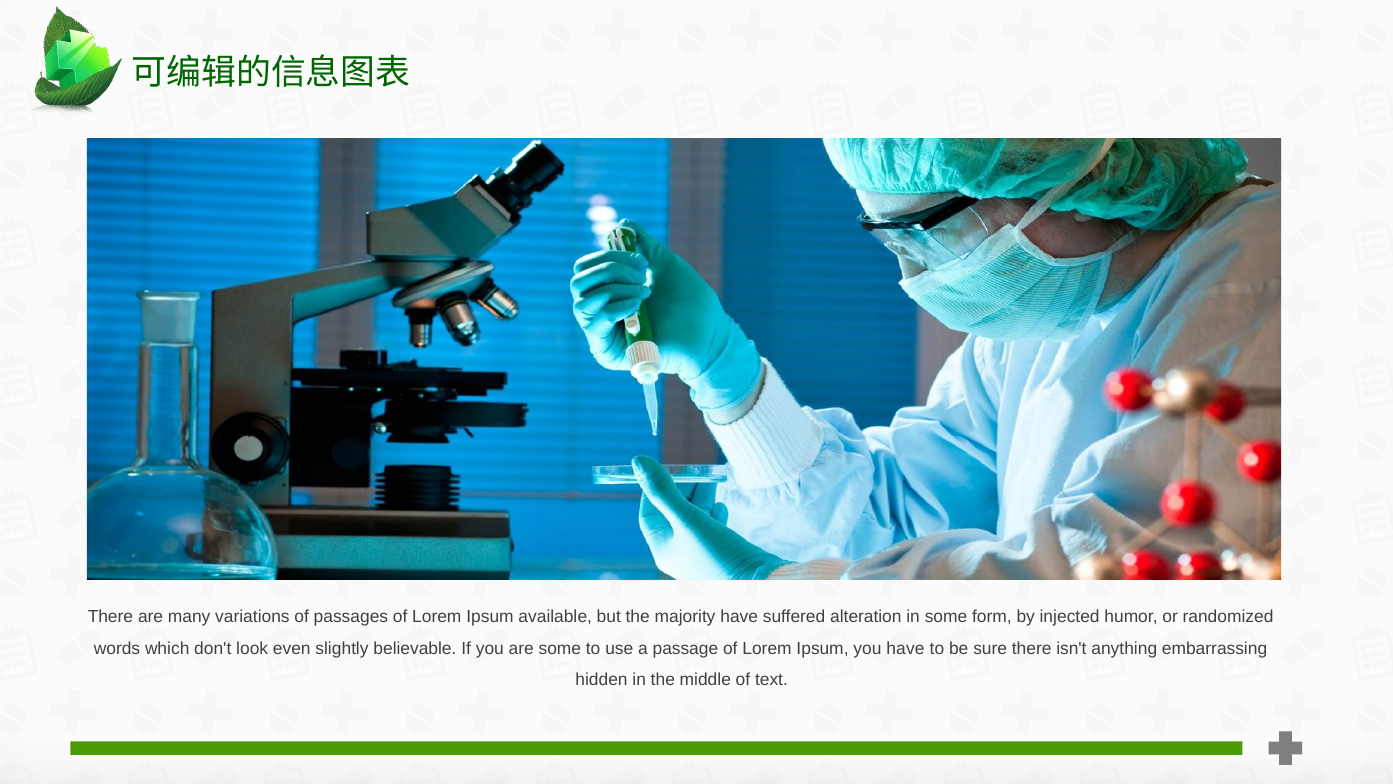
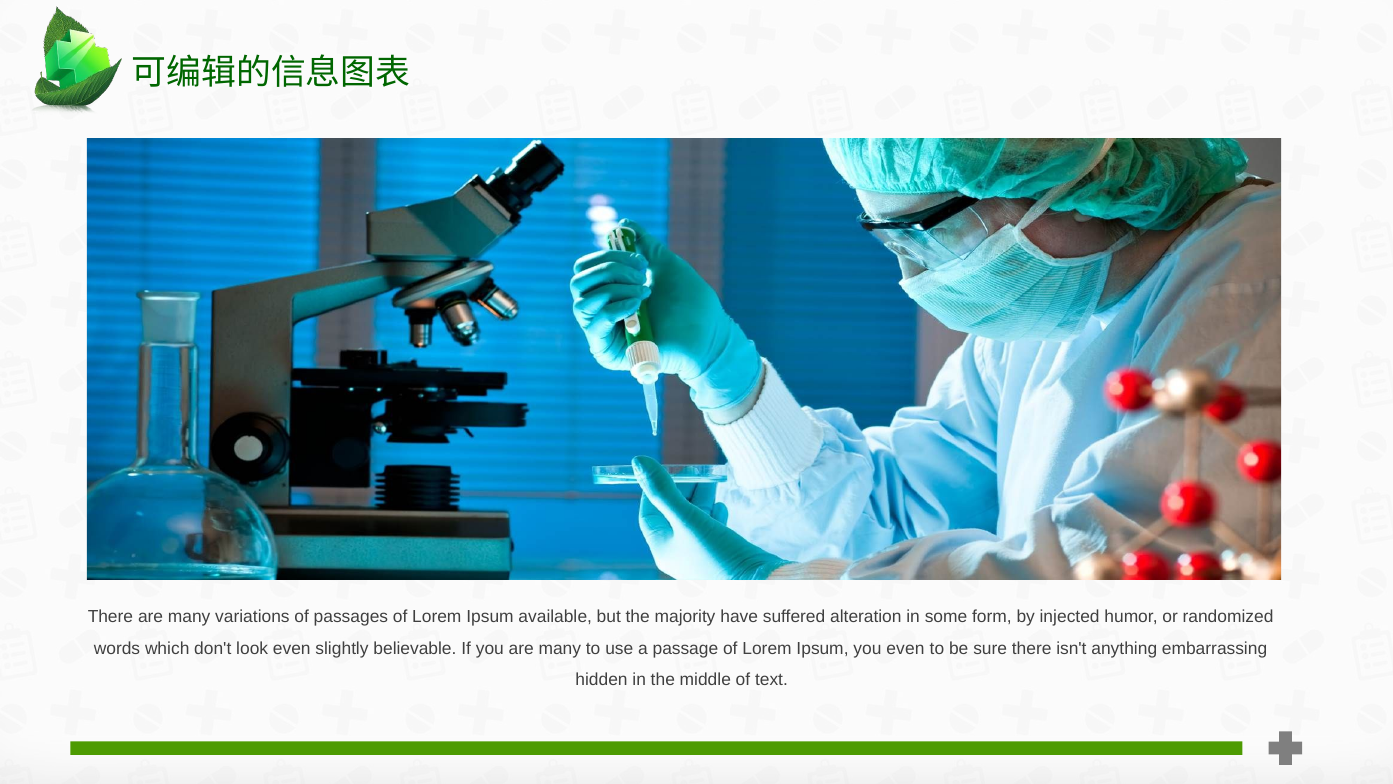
you are some: some -> many
you have: have -> even
